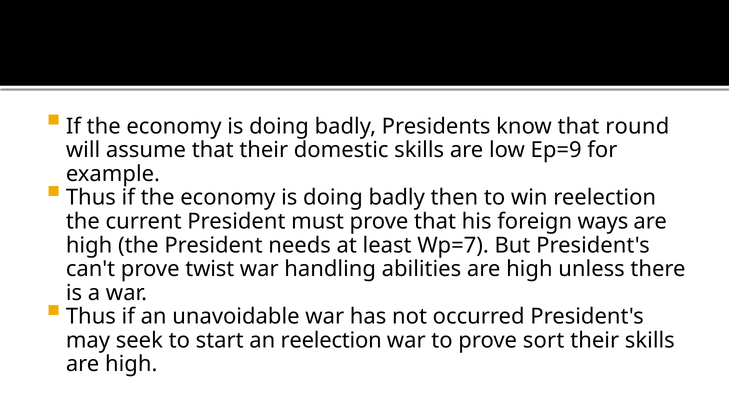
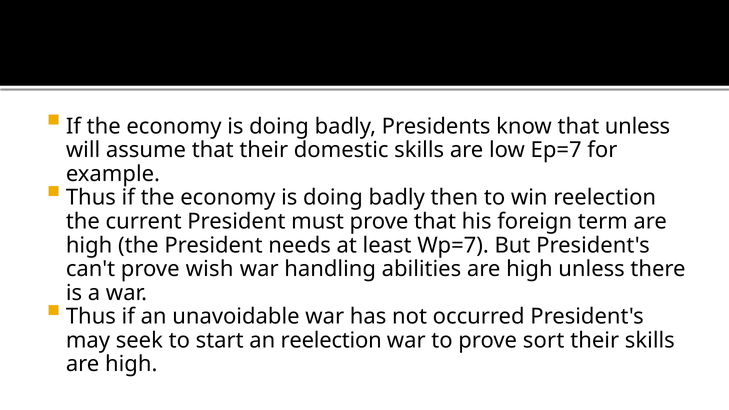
that round: round -> unless
Ep=9: Ep=9 -> Ep=7
ways: ways -> term
twist: twist -> wish
